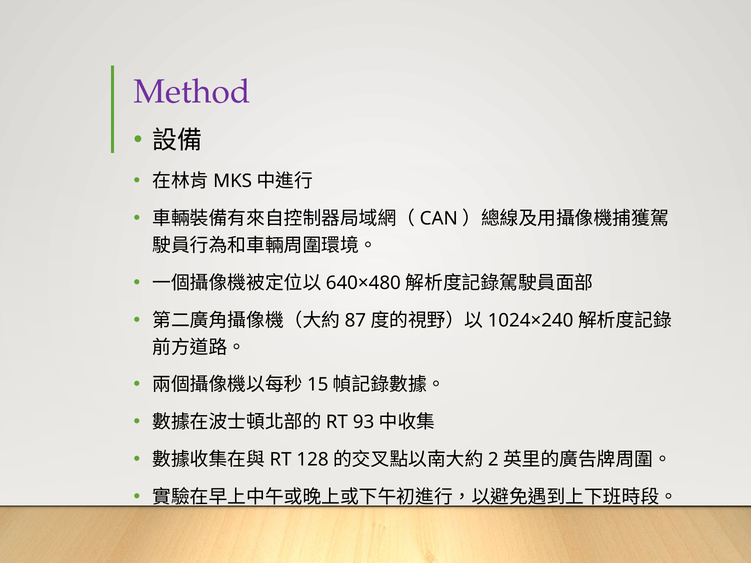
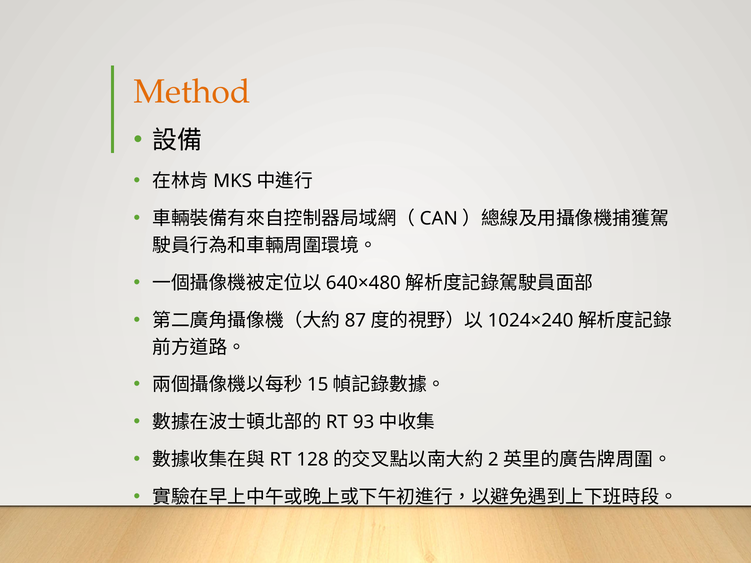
Method colour: purple -> orange
